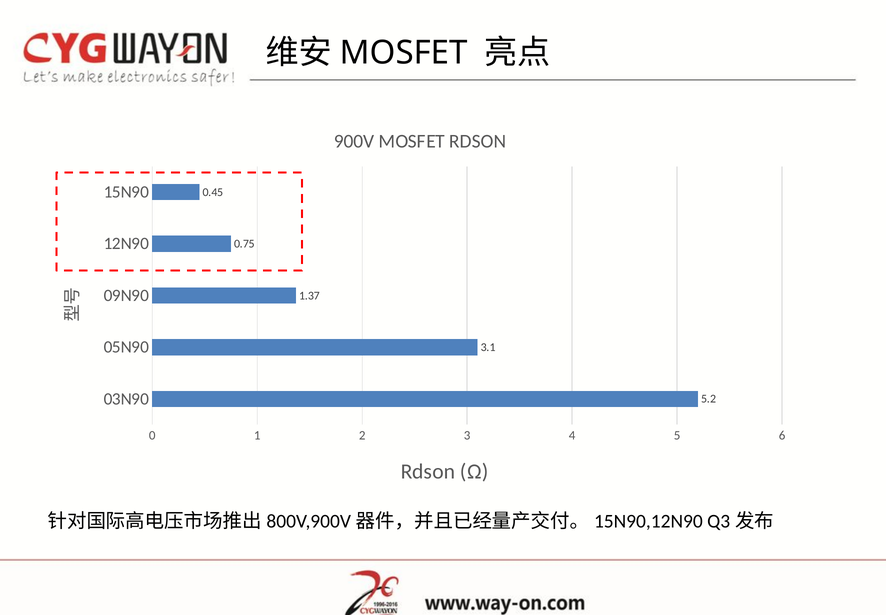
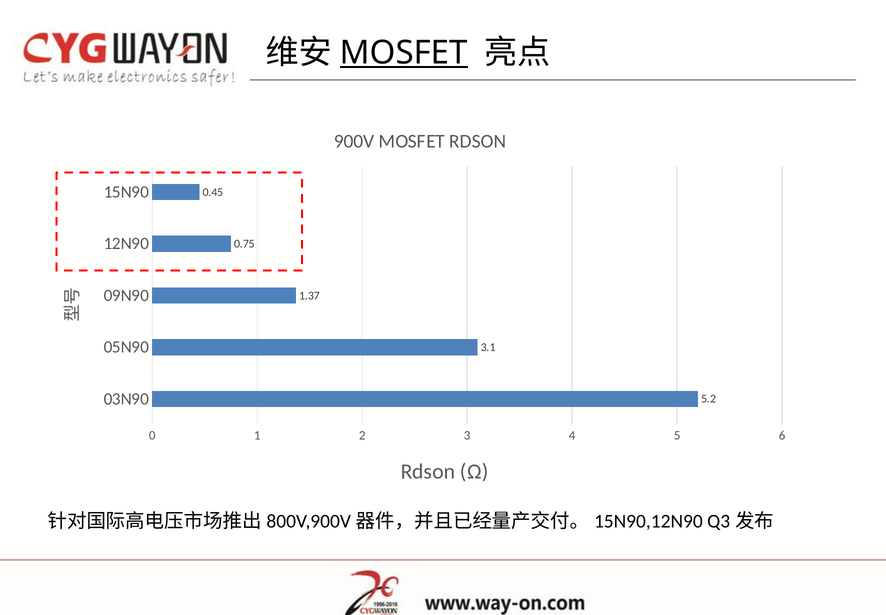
MOSFET at (404, 53) underline: none -> present
